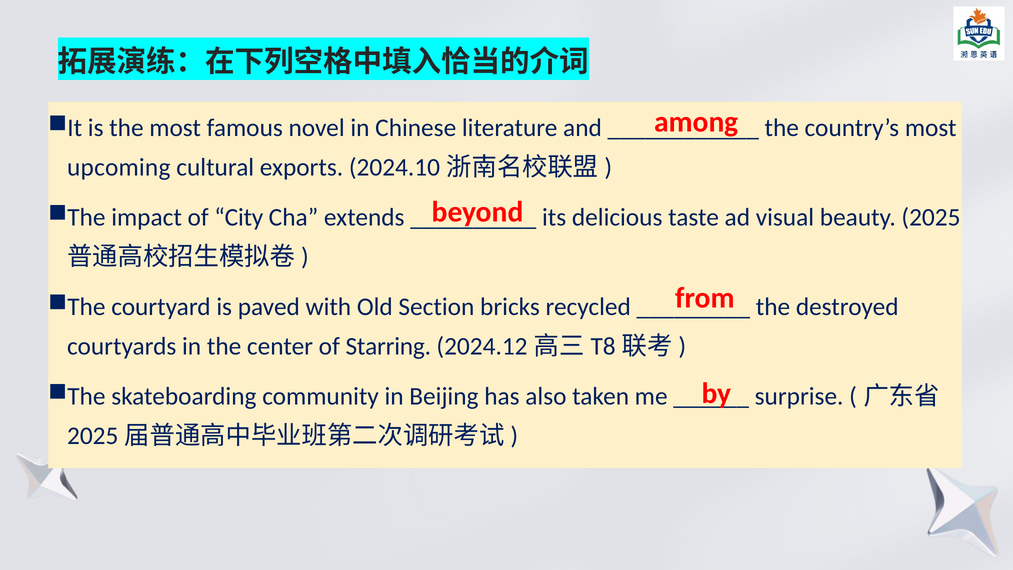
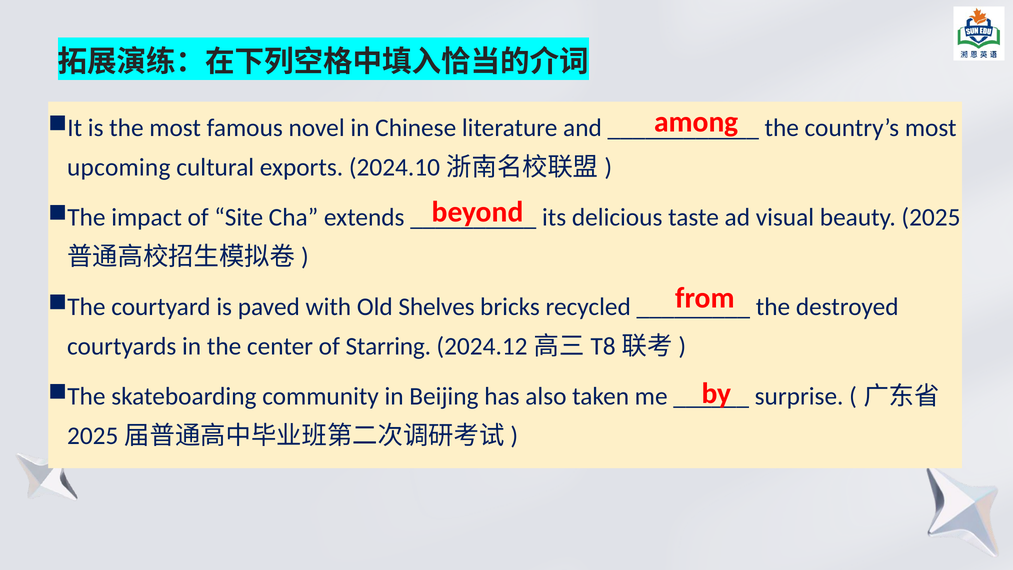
City: City -> Site
Section: Section -> Shelves
